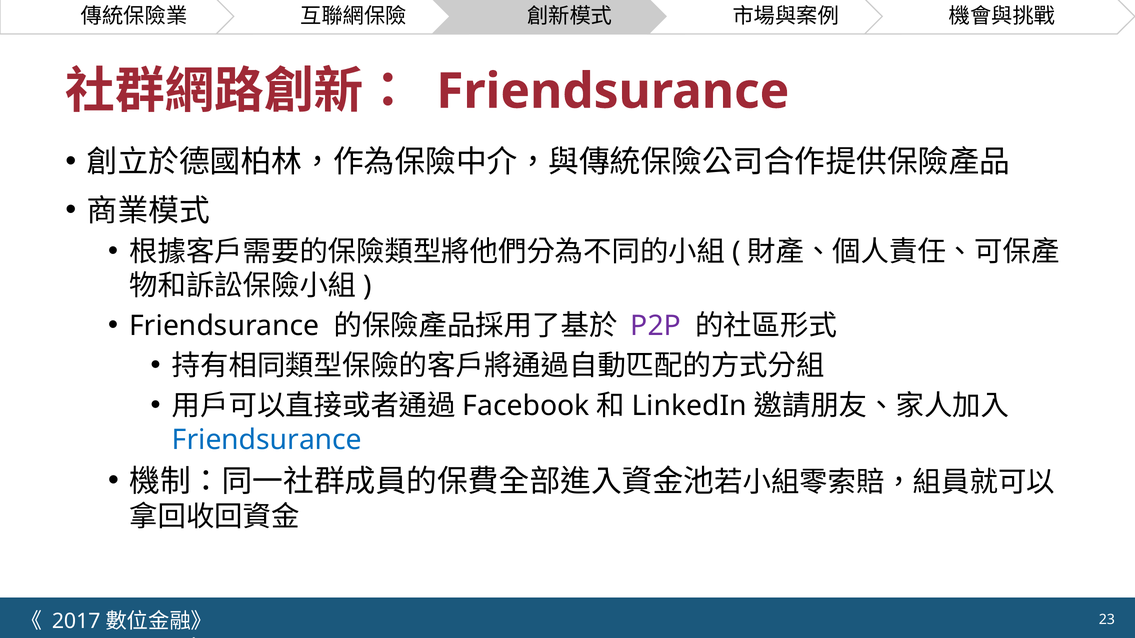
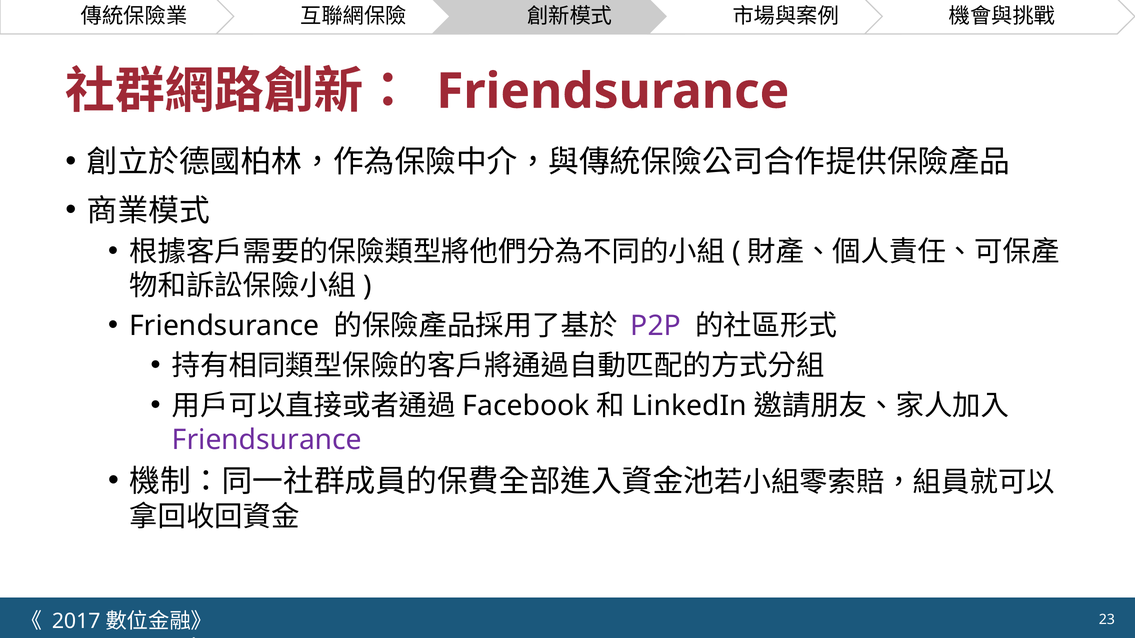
Friendsurance at (267, 440) colour: blue -> purple
